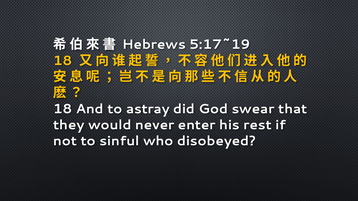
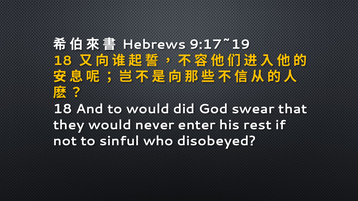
5:17~19: 5:17~19 -> 9:17~19
to astray: astray -> would
